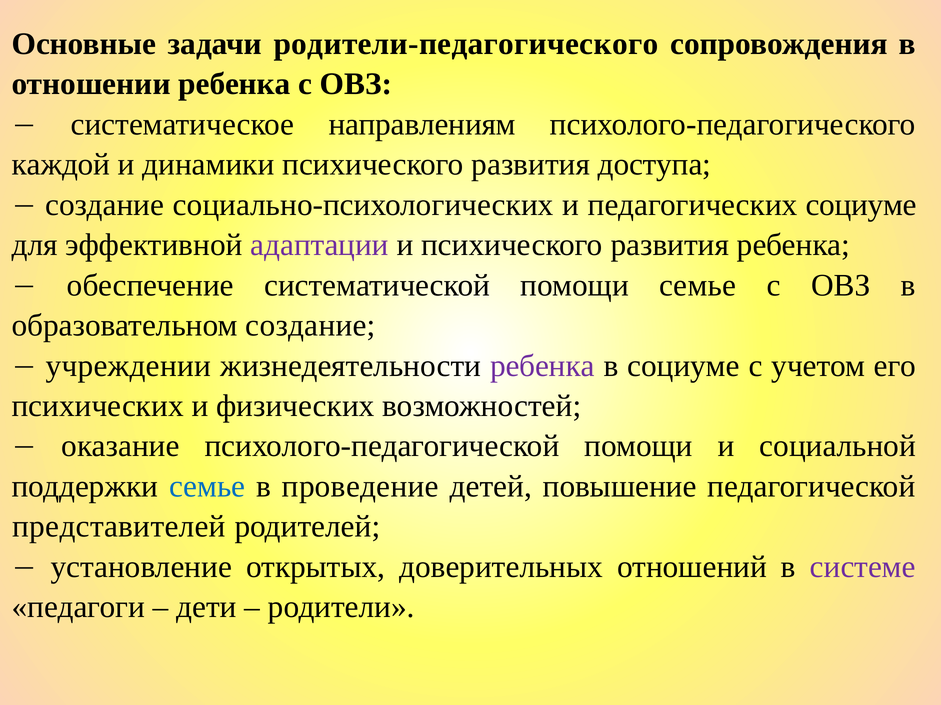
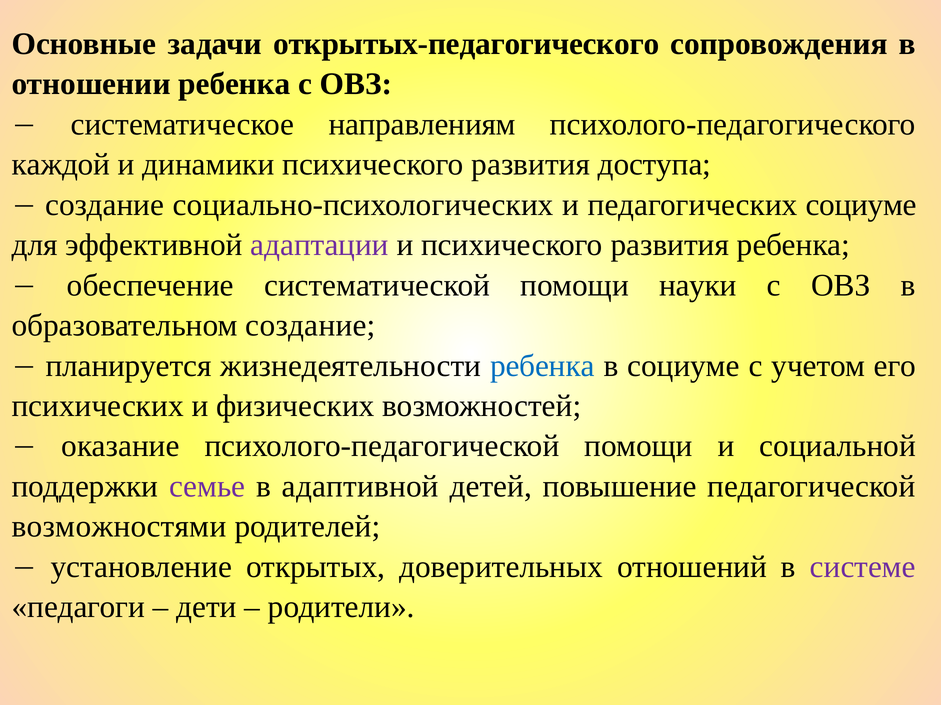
родители-педагогического: родители-педагогического -> открытых-педагогического
помощи семье: семье -> науки
учреждении: учреждении -> планируется
ребенка at (542, 366) colour: purple -> blue
семье at (207, 487) colour: blue -> purple
проведение: проведение -> адаптивной
представителей: представителей -> возможностями
